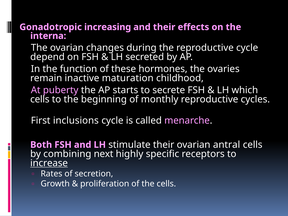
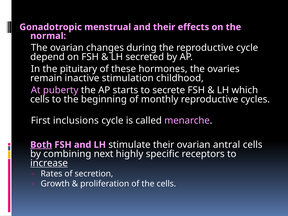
increasing: increasing -> menstrual
interna: interna -> normal
function: function -> pituitary
maturation: maturation -> stimulation
Both underline: none -> present
